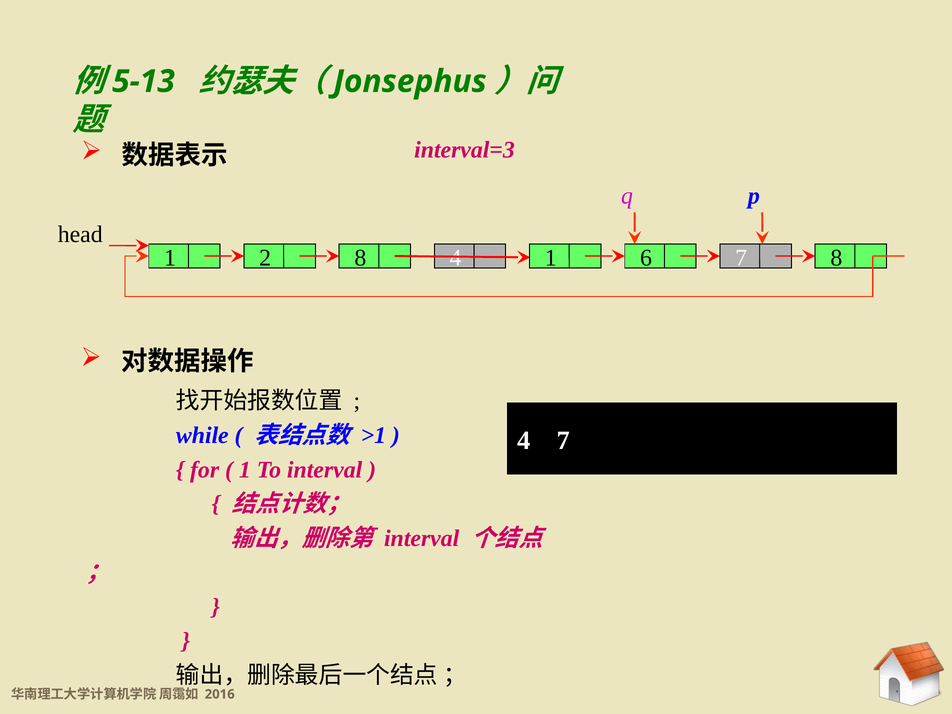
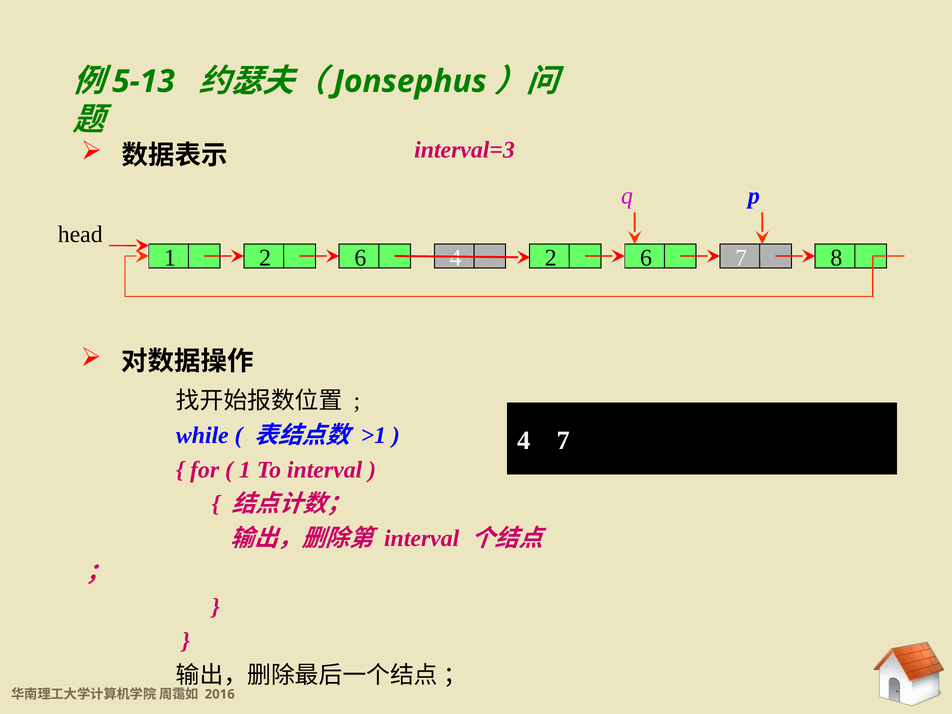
1 2 8: 8 -> 6
4 1: 1 -> 2
